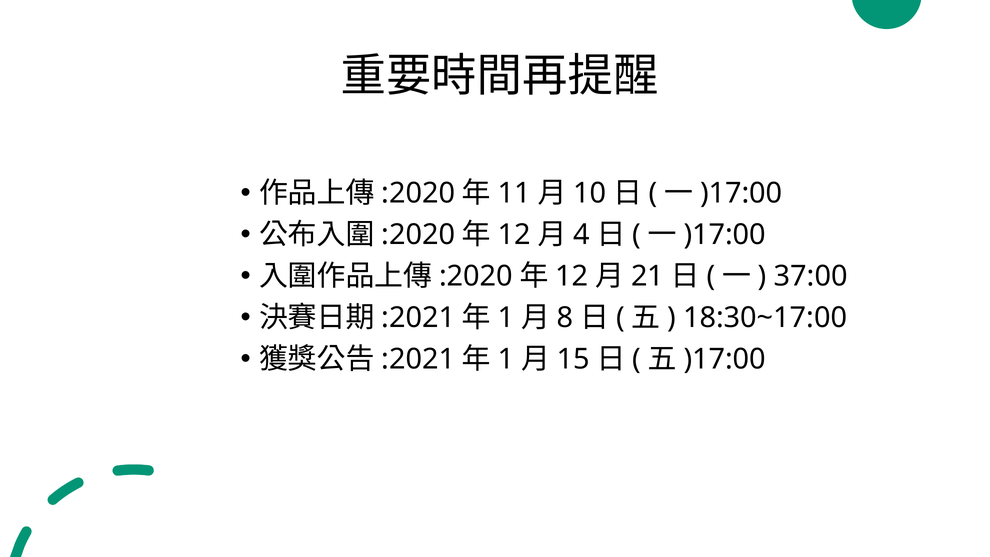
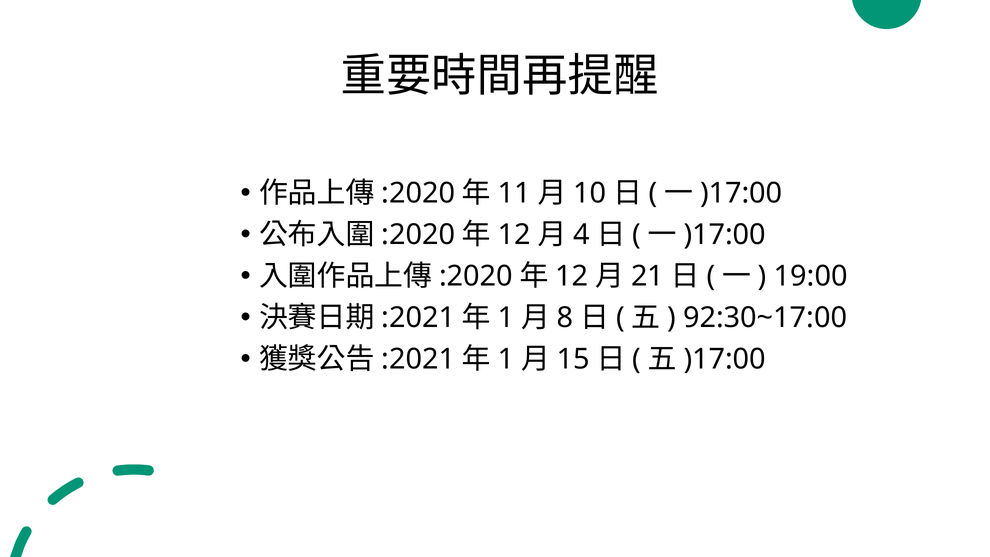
37:00: 37:00 -> 19:00
18:30~17:00: 18:30~17:00 -> 92:30~17:00
